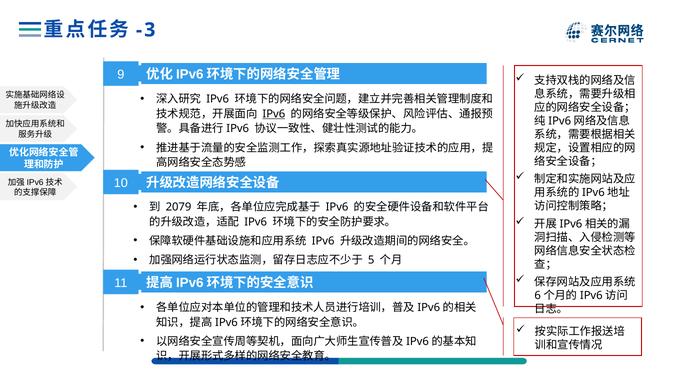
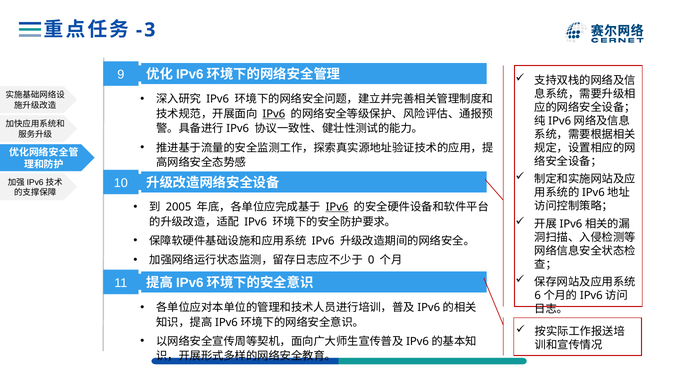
2079: 2079 -> 2005
IPv6 at (337, 207) underline: none -> present
5: 5 -> 0
